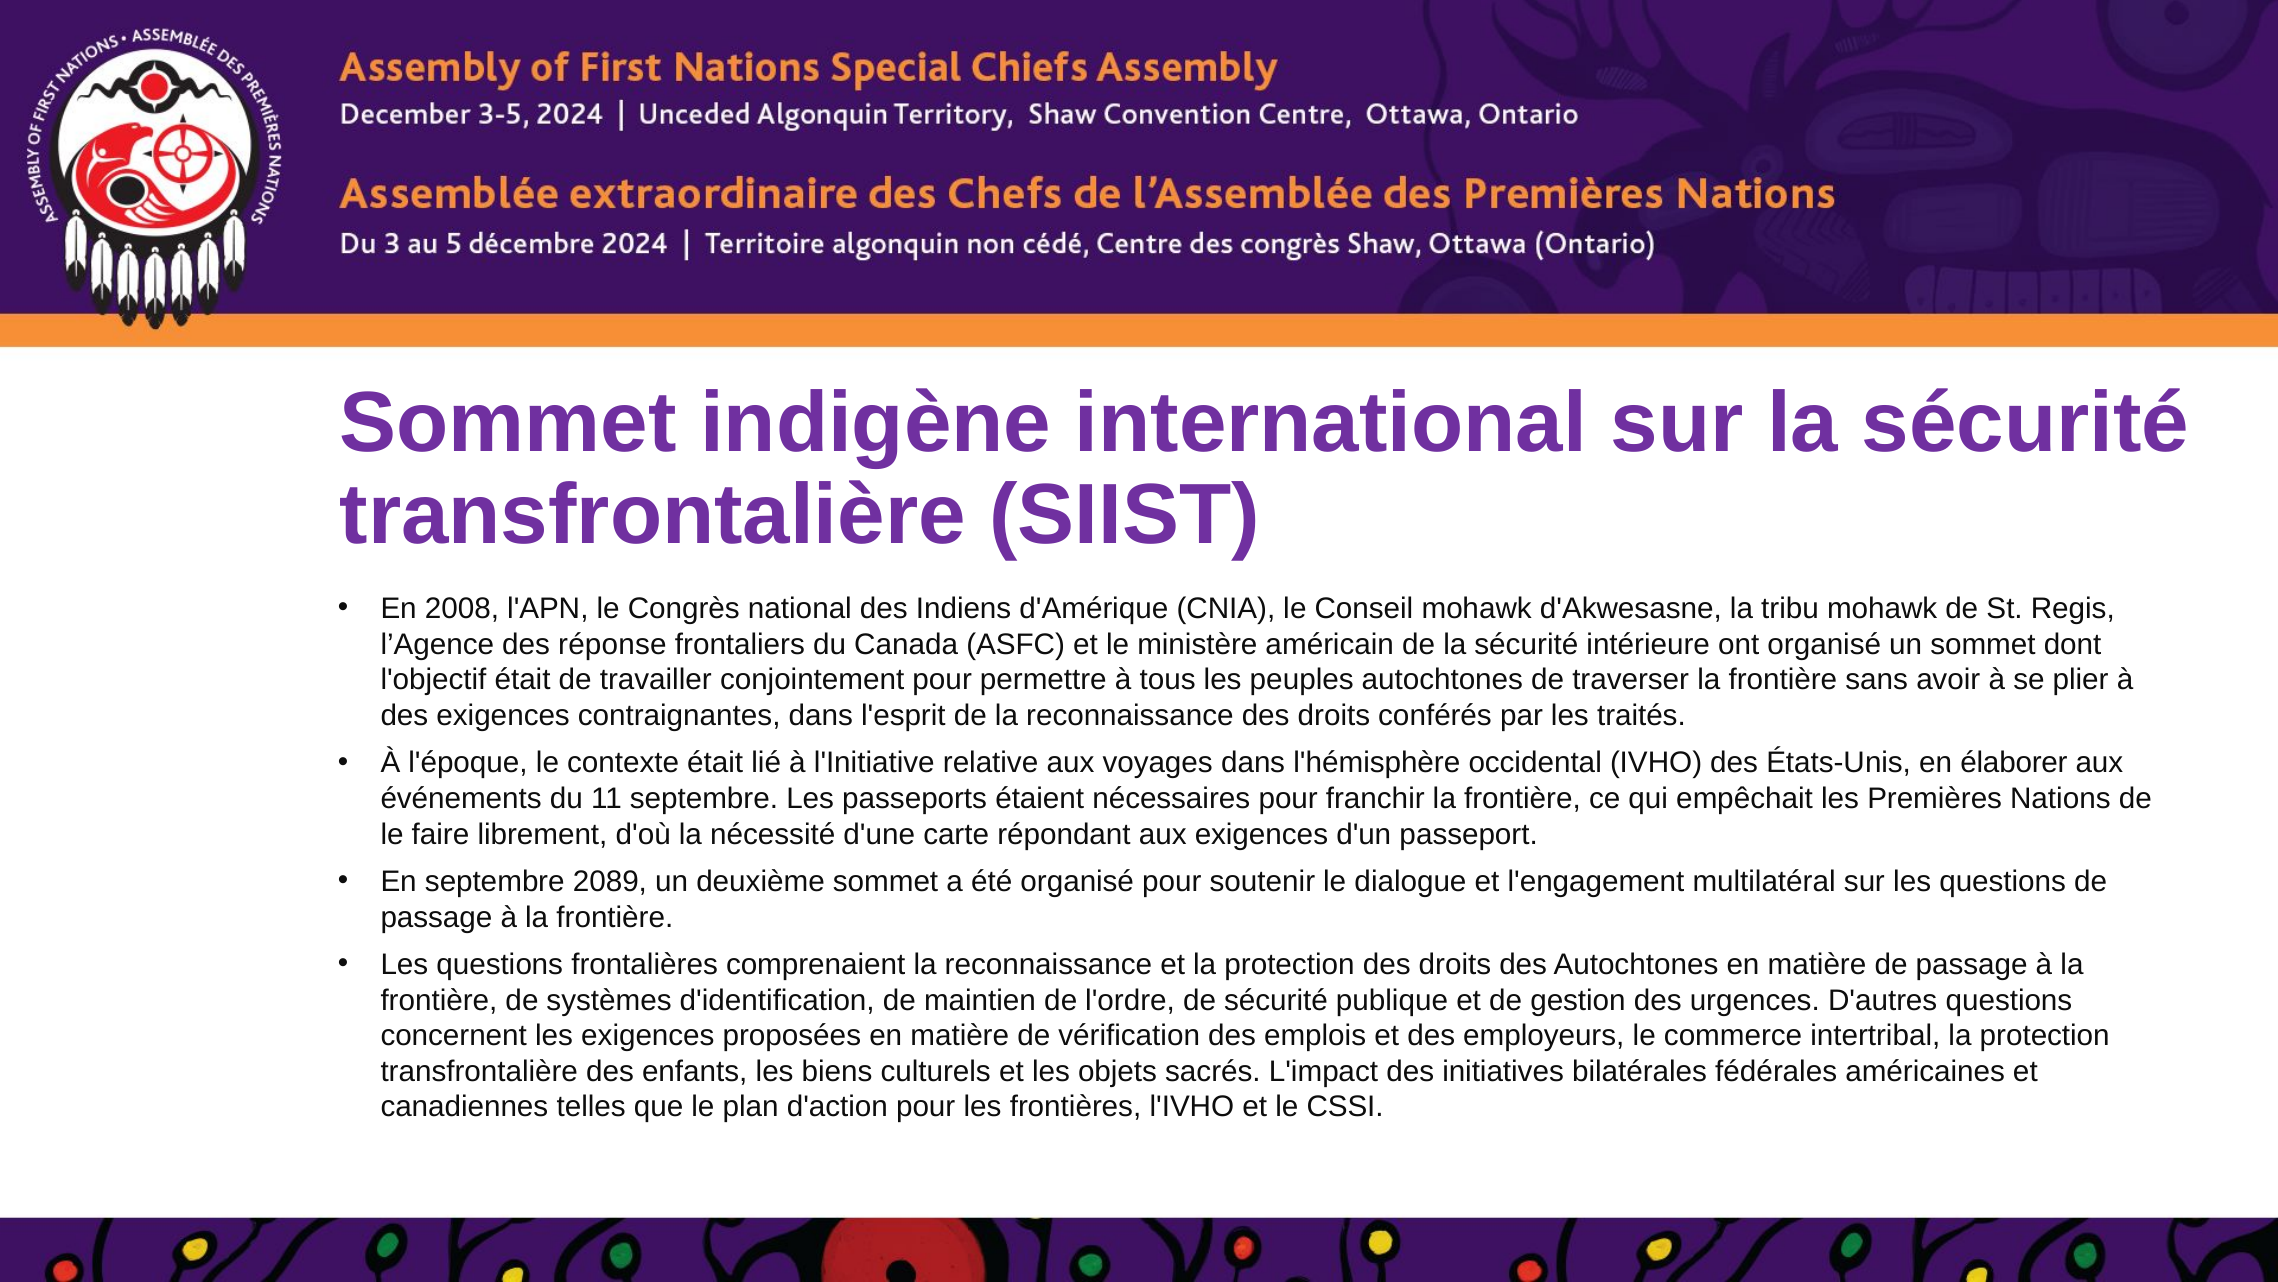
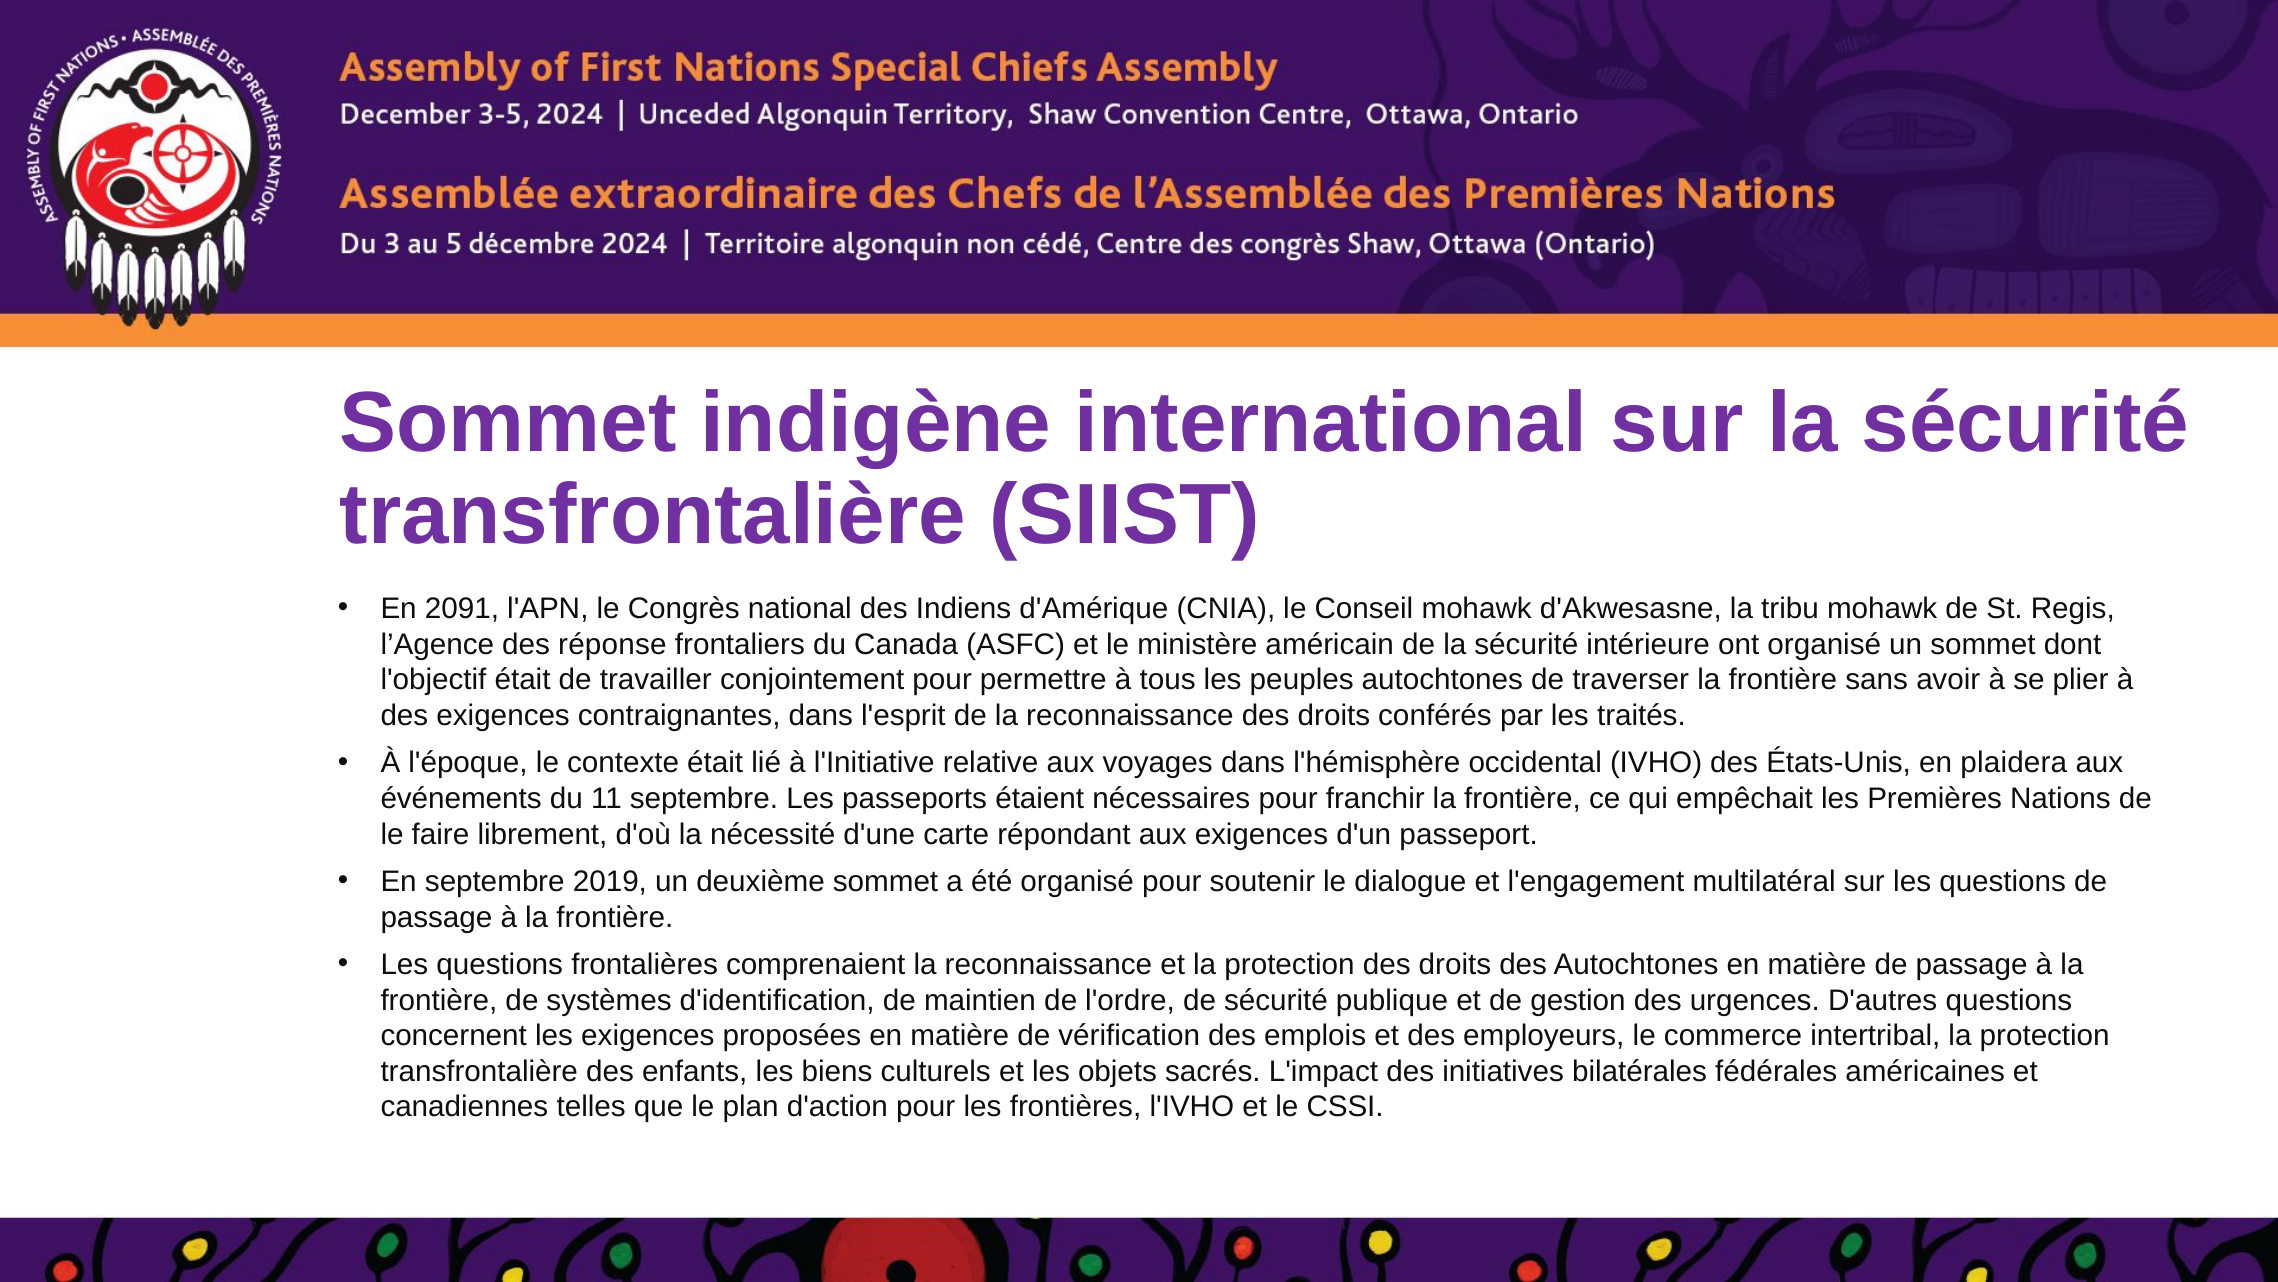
2008: 2008 -> 2091
élaborer: élaborer -> plaidera
2089: 2089 -> 2019
